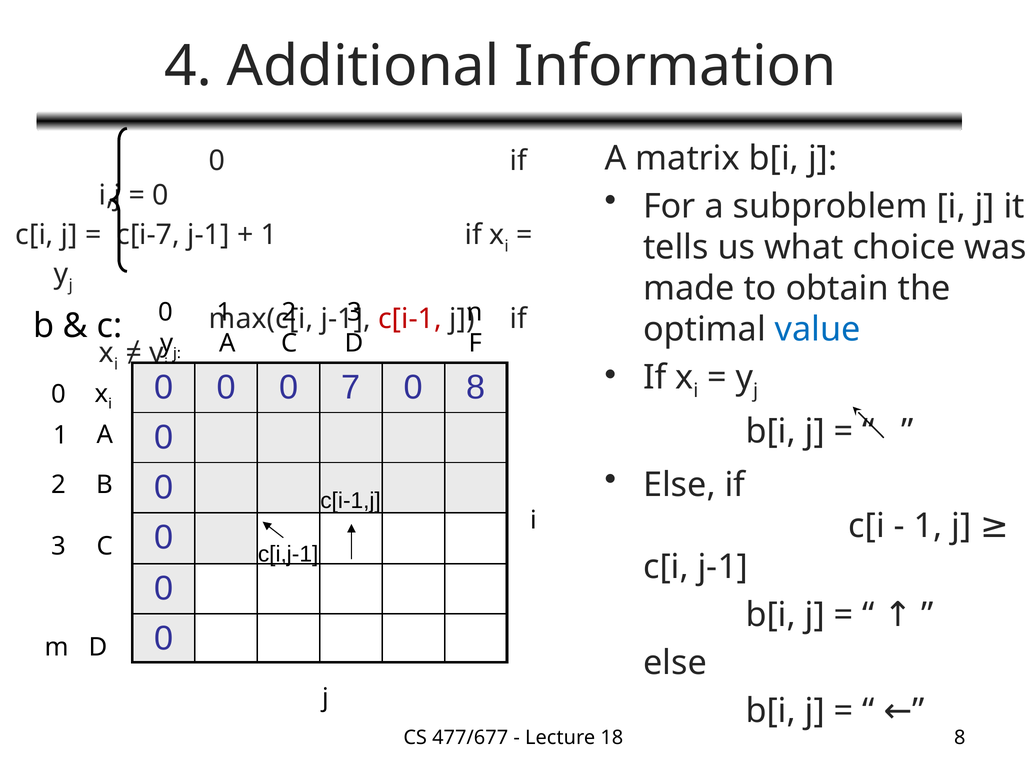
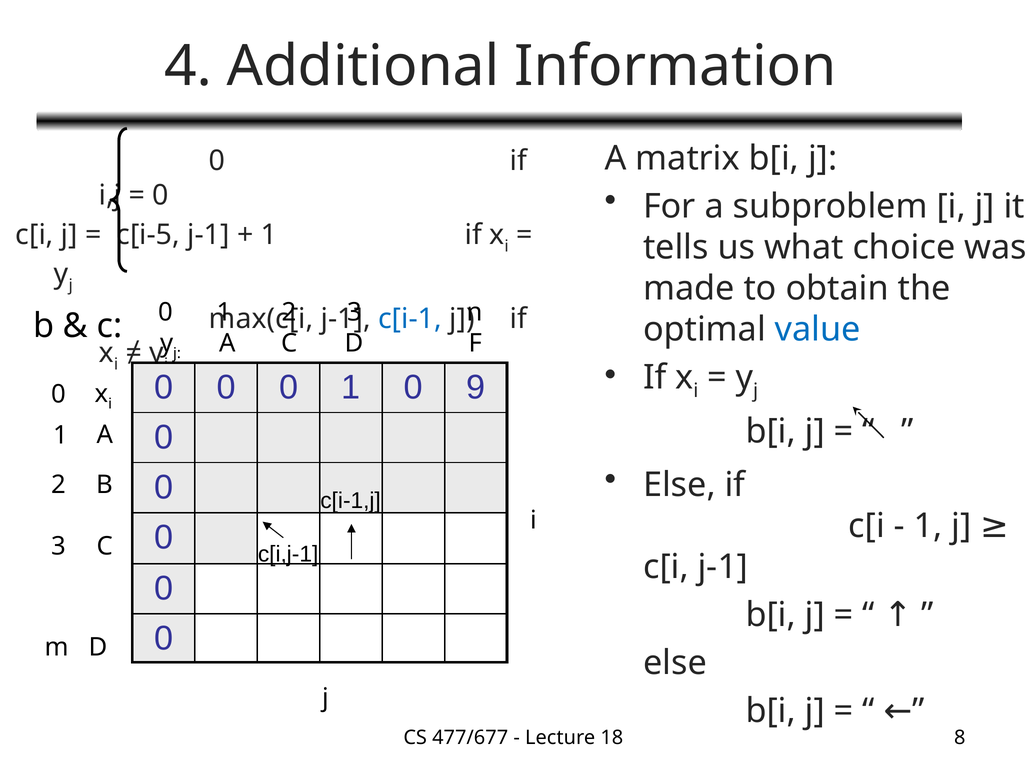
c[i-7: c[i-7 -> c[i-5
c[i-1 colour: red -> blue
0 0 7: 7 -> 1
0 8: 8 -> 9
